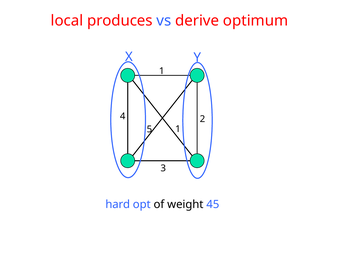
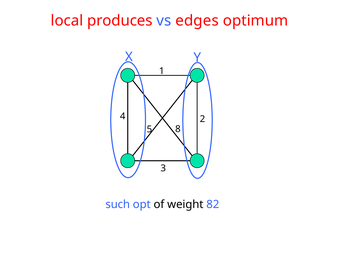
derive: derive -> edges
5 1: 1 -> 8
hard: hard -> such
45: 45 -> 82
